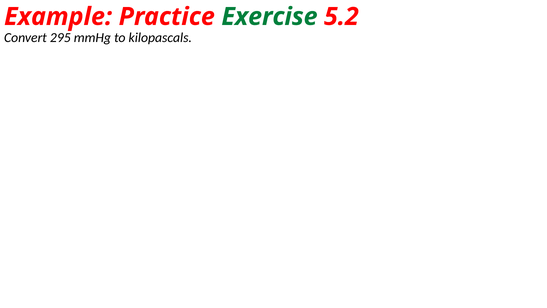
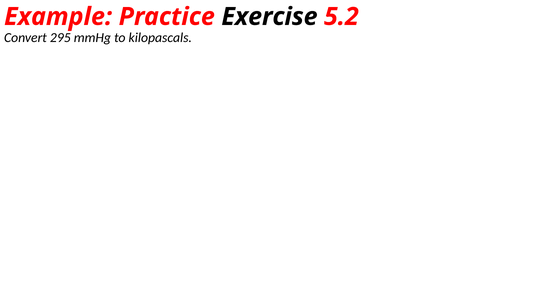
Exercise colour: green -> black
